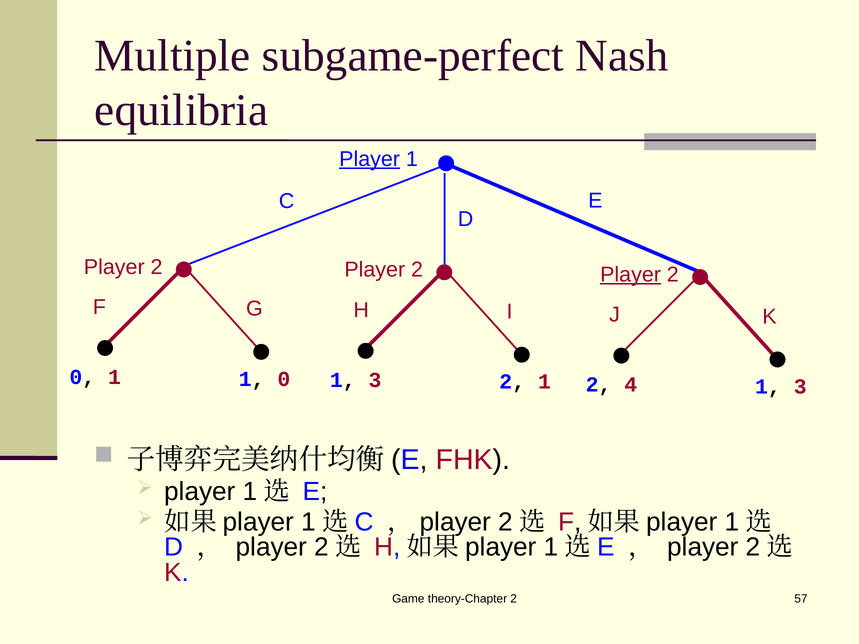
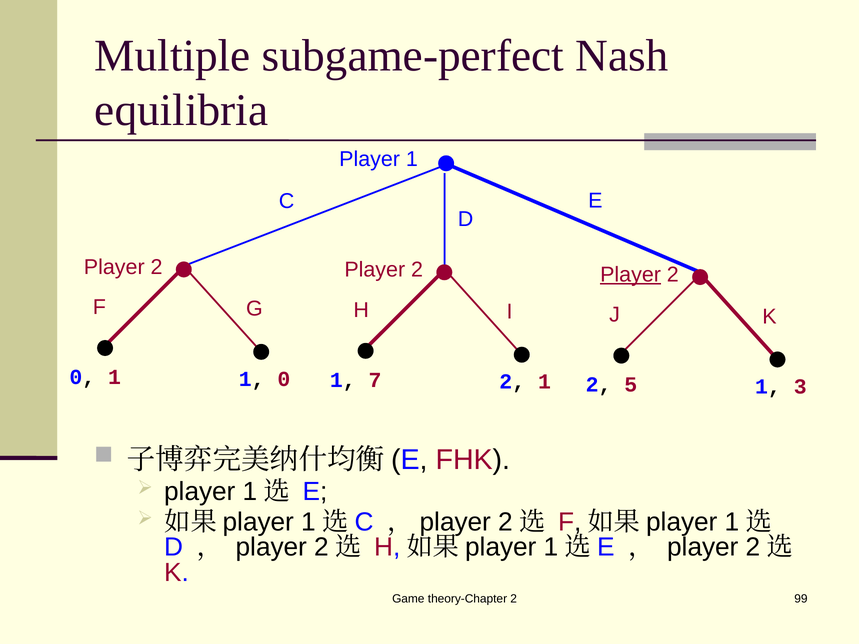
Player at (370, 159) underline: present -> none
3 at (375, 380): 3 -> 7
4: 4 -> 5
57: 57 -> 99
